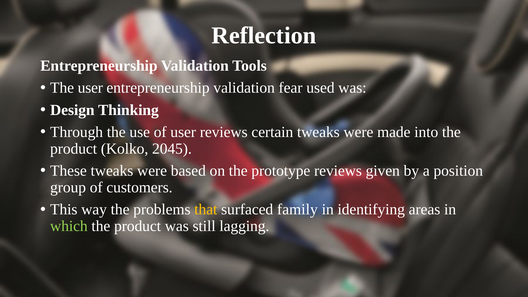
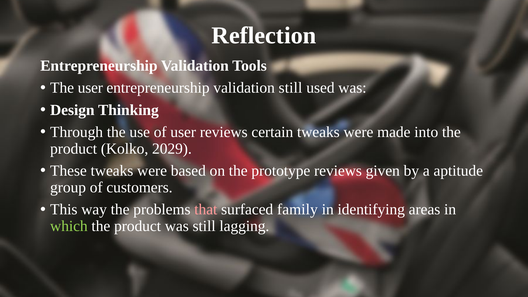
validation fear: fear -> still
2045: 2045 -> 2029
position: position -> aptitude
that colour: yellow -> pink
